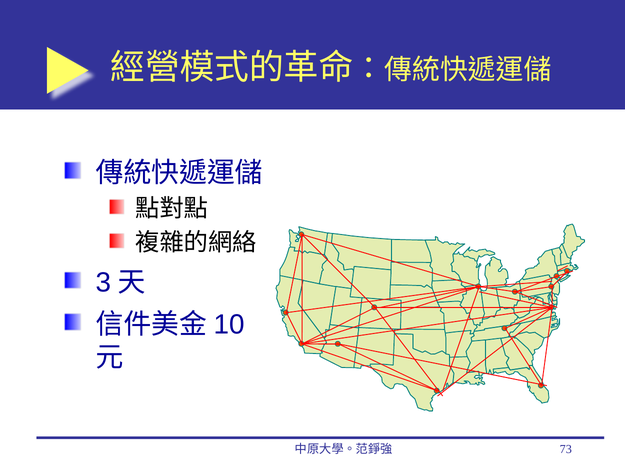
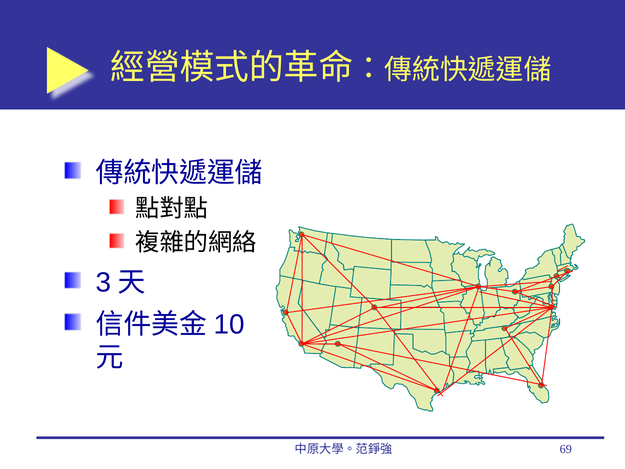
73: 73 -> 69
